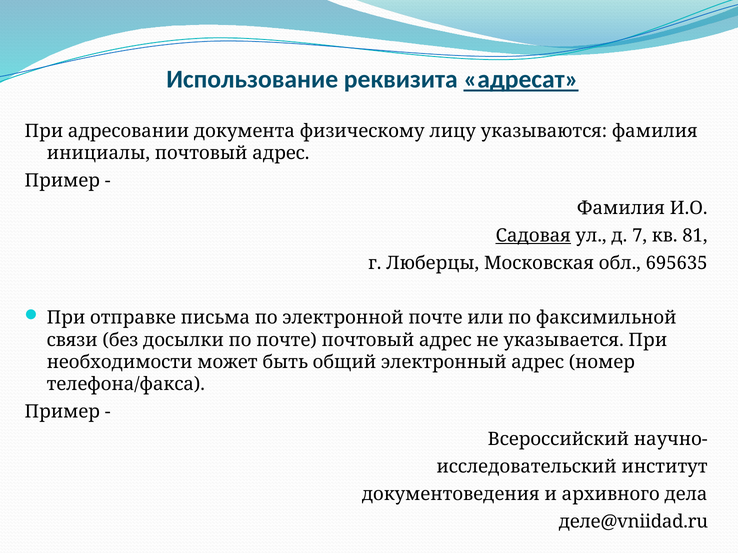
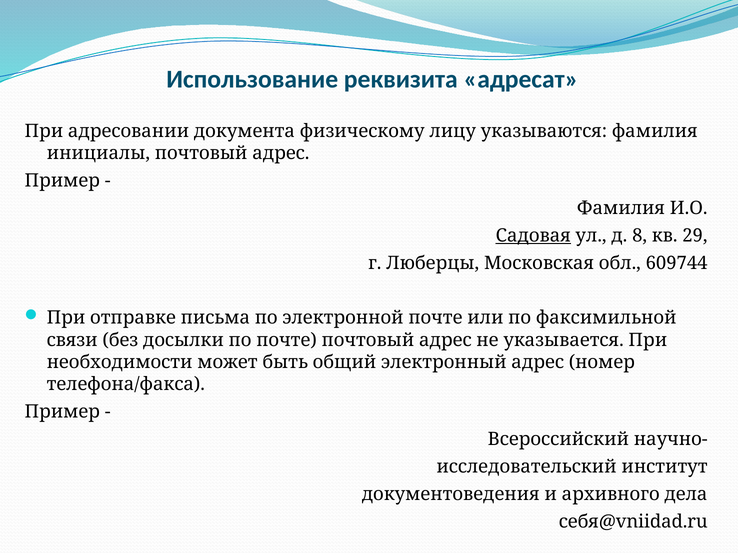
адресат underline: present -> none
7: 7 -> 8
81: 81 -> 29
695635: 695635 -> 609744
деле@vniidad.ru: деле@vniidad.ru -> себя@vniidad.ru
